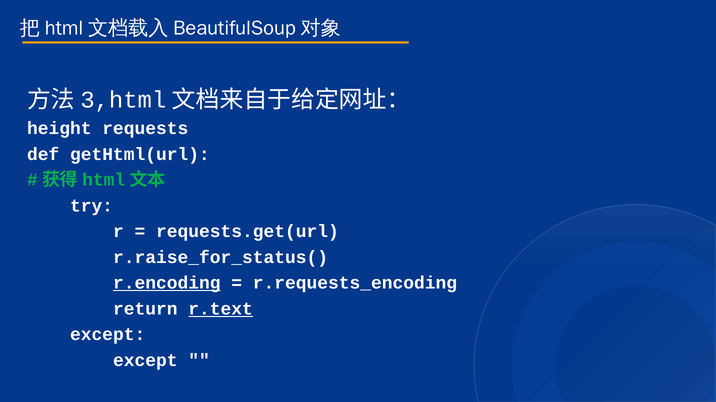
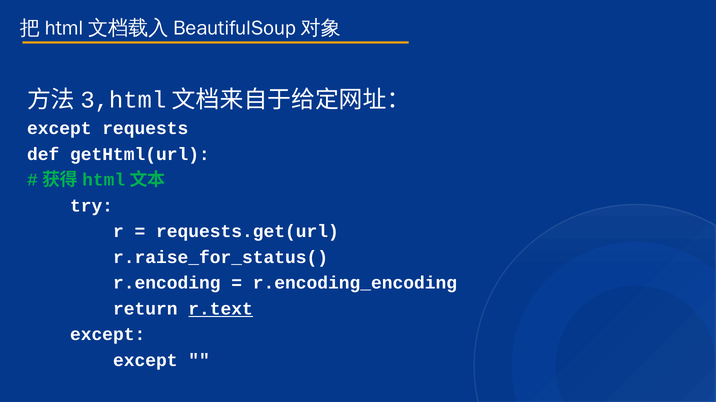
height at (59, 129): height -> except
r.encoding underline: present -> none
r.requests_encoding: r.requests_encoding -> r.encoding_encoding
